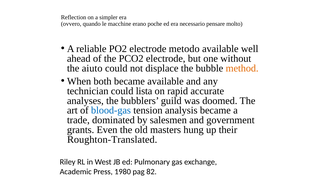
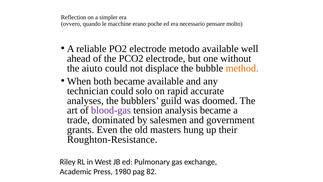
lista: lista -> solo
blood-gas colour: blue -> purple
Roughton-Translated: Roughton-Translated -> Roughton-Resistance
